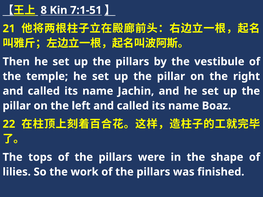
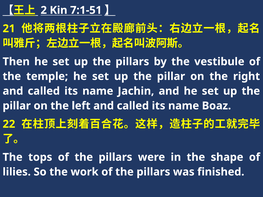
8: 8 -> 2
